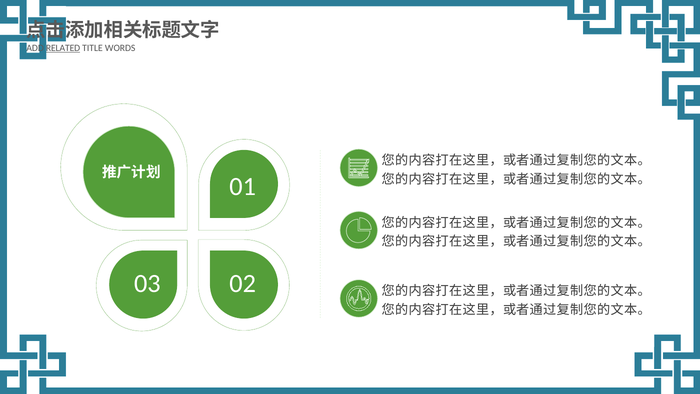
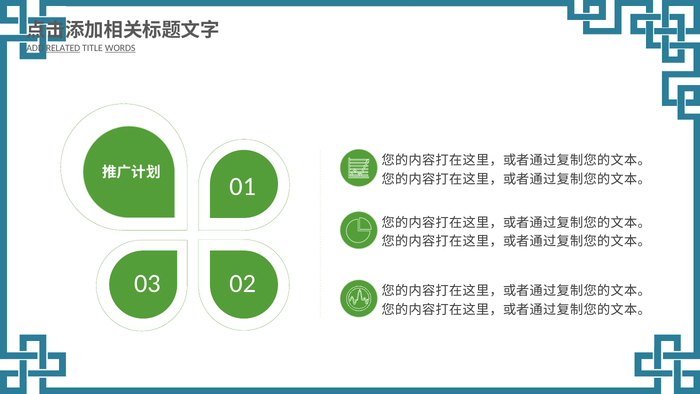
WORDS underline: none -> present
